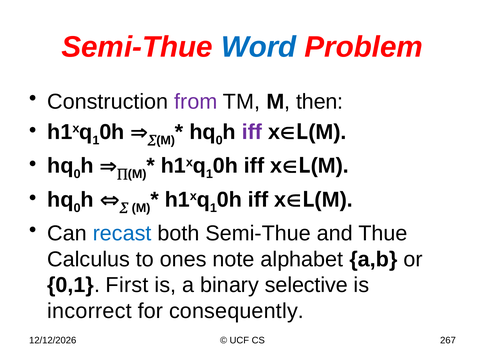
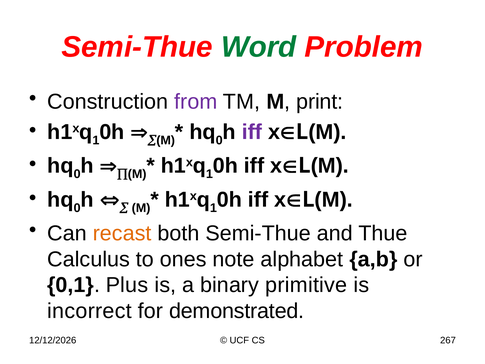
Word colour: blue -> green
then: then -> print
recast colour: blue -> orange
First: First -> Plus
selective: selective -> primitive
consequently: consequently -> demonstrated
